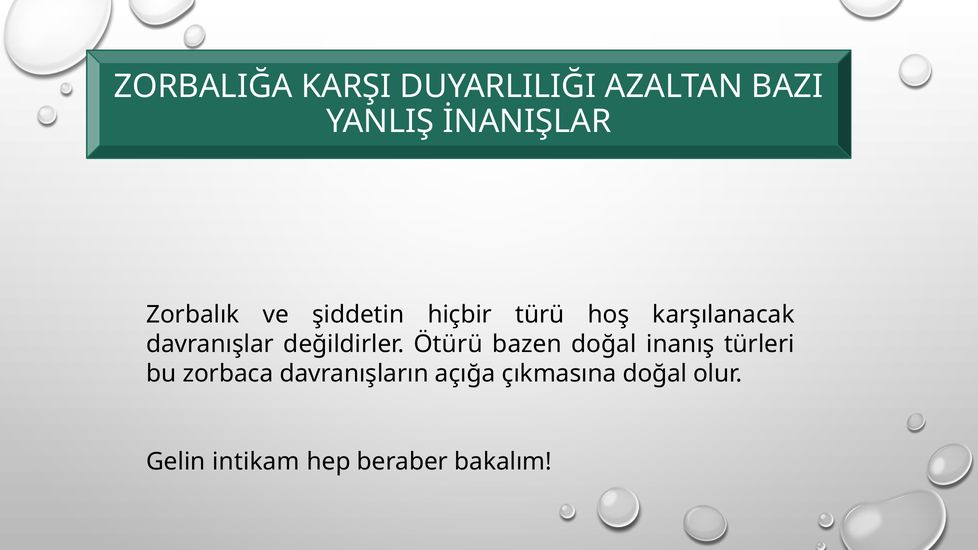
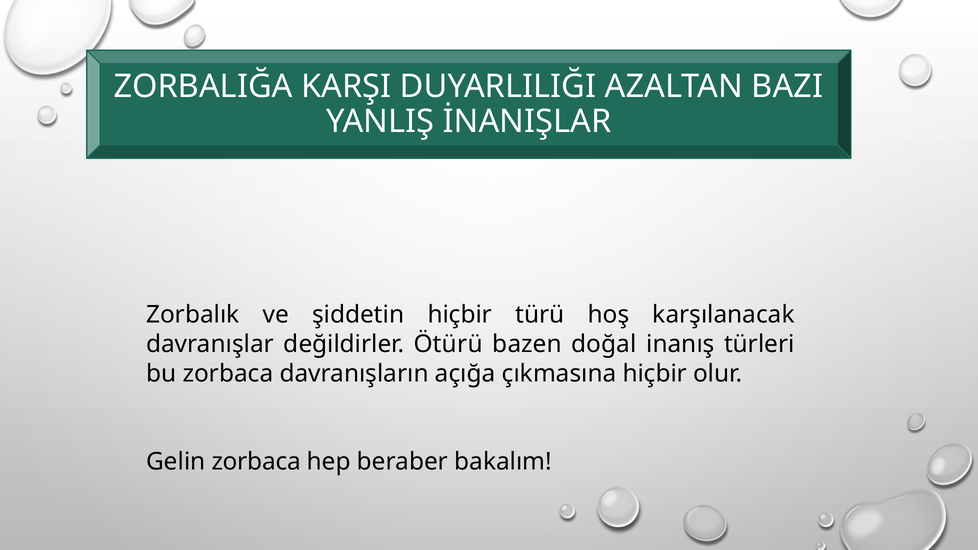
çıkmasına doğal: doğal -> hiçbir
Gelin intikam: intikam -> zorbaca
